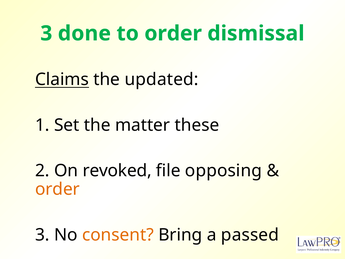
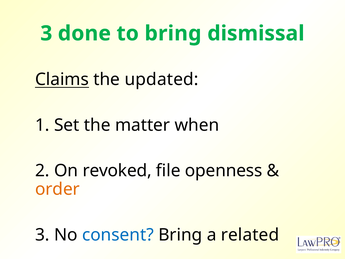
to order: order -> bring
these: these -> when
opposing: opposing -> openness
consent colour: orange -> blue
passed: passed -> related
